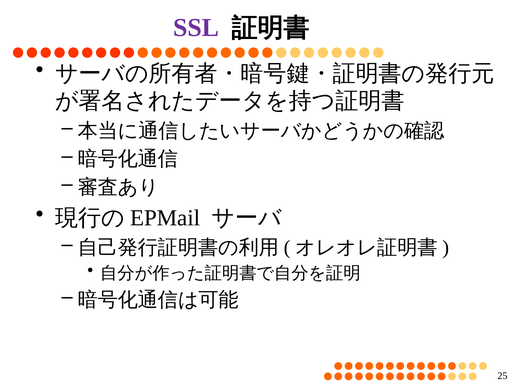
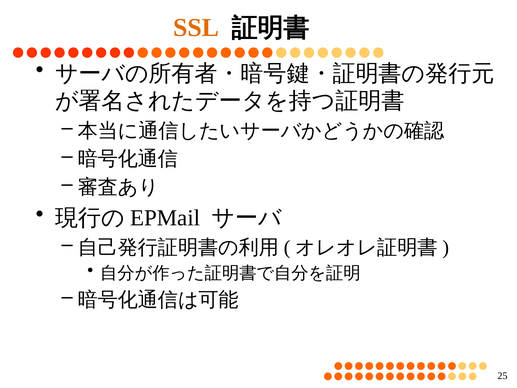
SSL colour: purple -> orange
